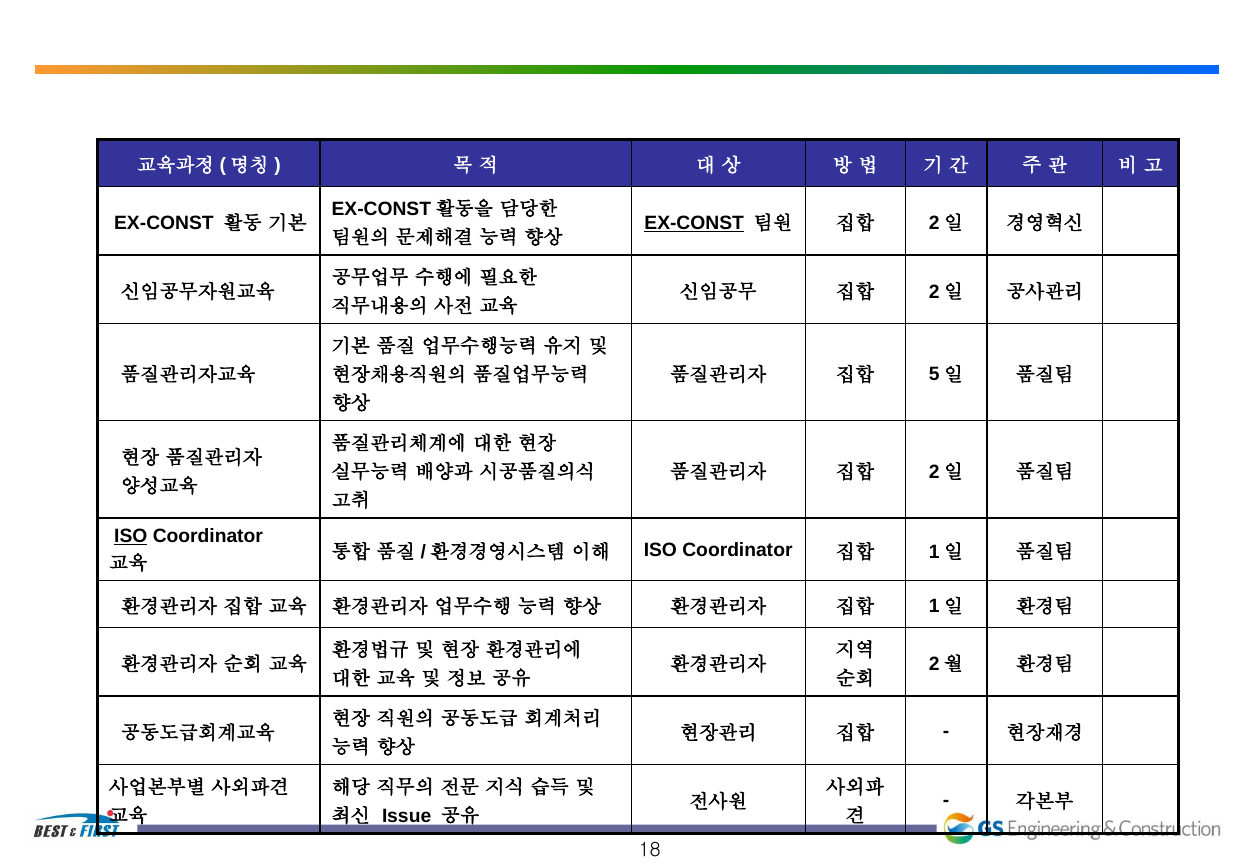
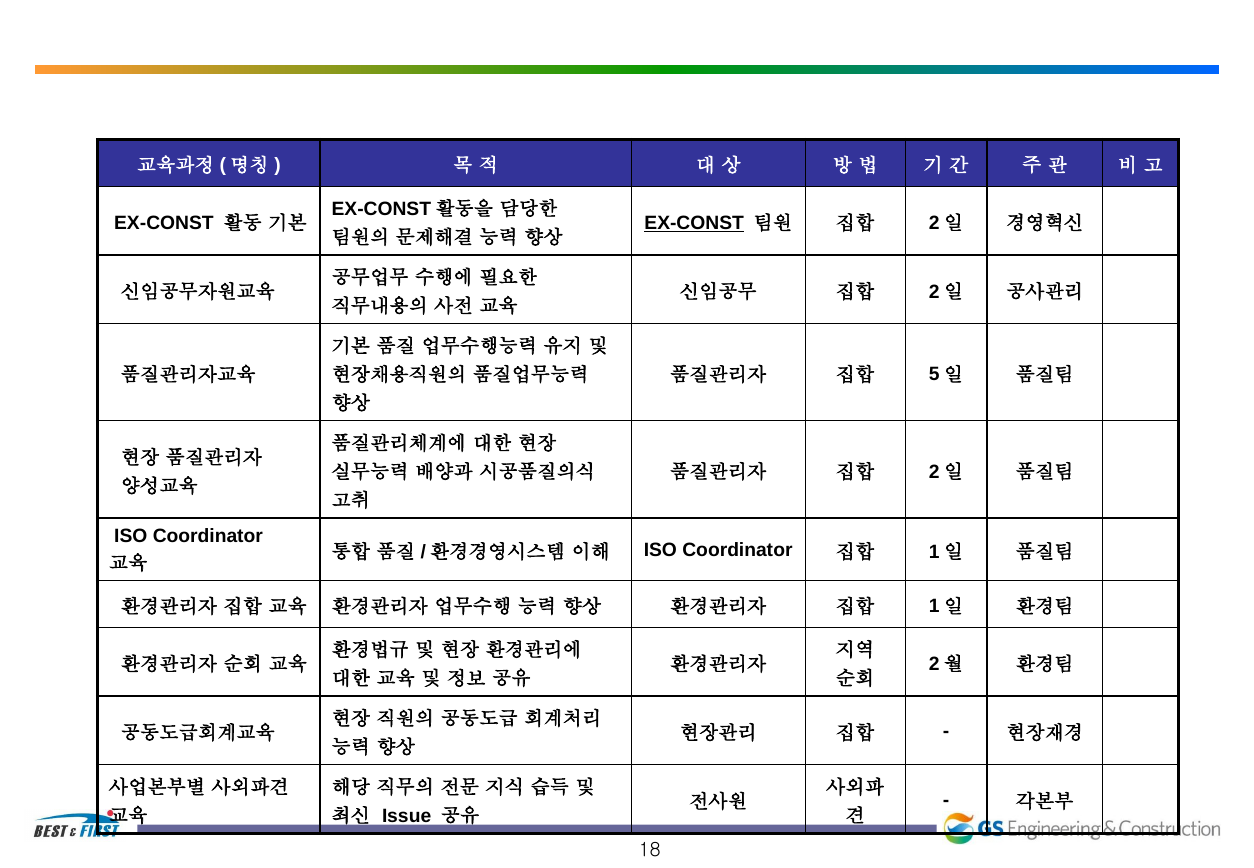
ISO at (131, 536) underline: present -> none
